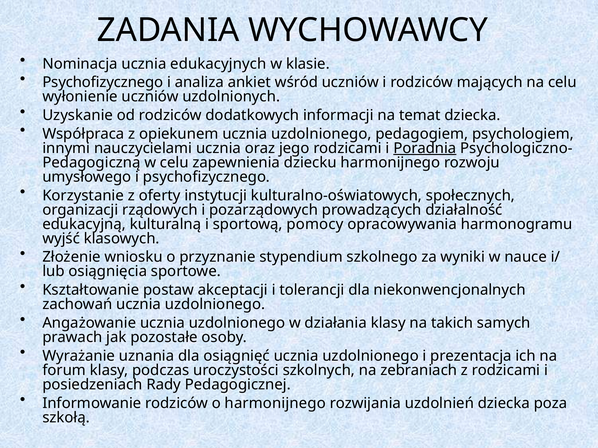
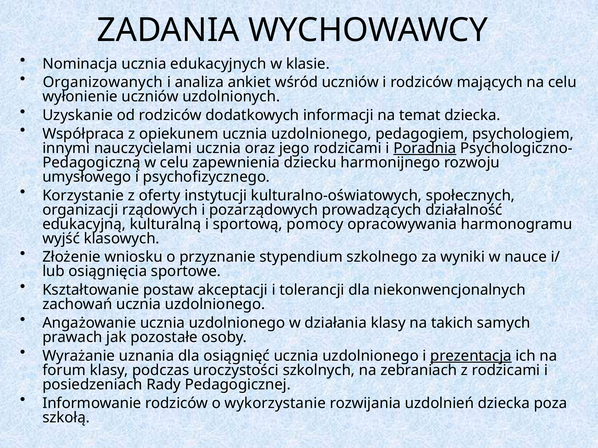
Psychofizycznego at (103, 82): Psychofizycznego -> Organizowanych
prezentacja underline: none -> present
o harmonijnego: harmonijnego -> wykorzystanie
